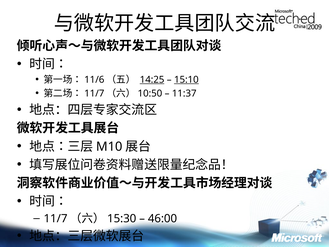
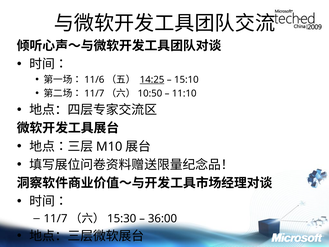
15:10 underline: present -> none
11:37: 11:37 -> 11:10
46:00: 46:00 -> 36:00
